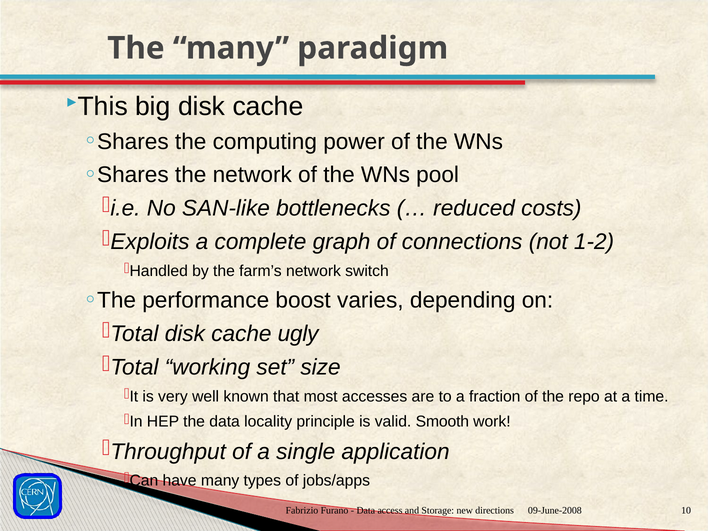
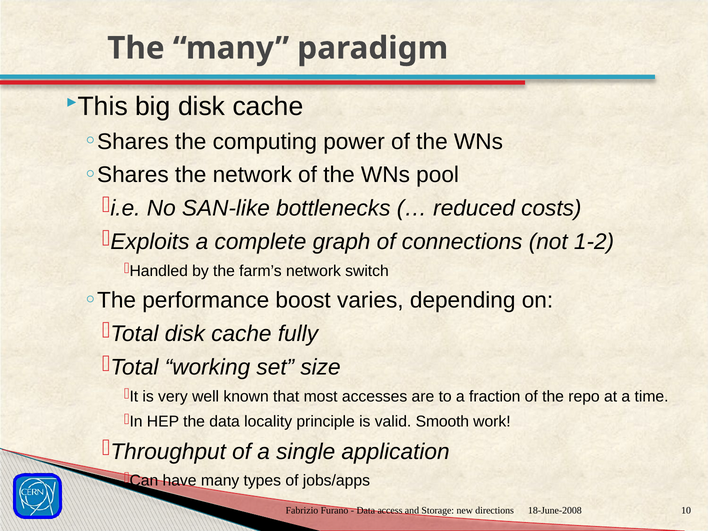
ugly: ugly -> fully
09-June-2008: 09-June-2008 -> 18-June-2008
